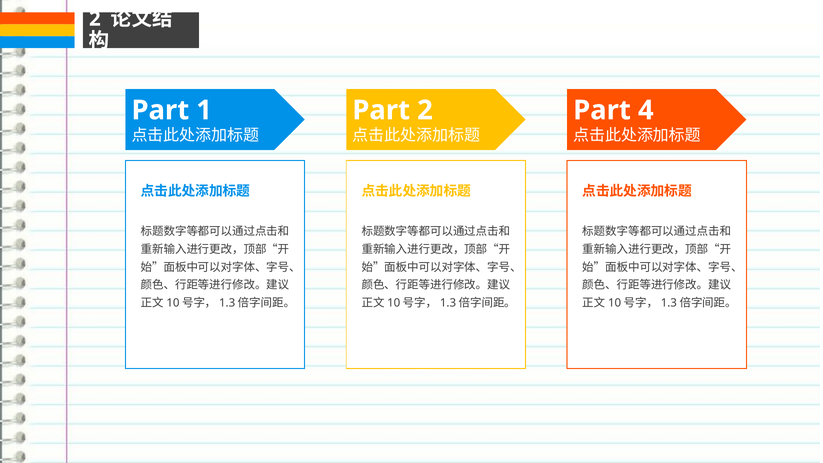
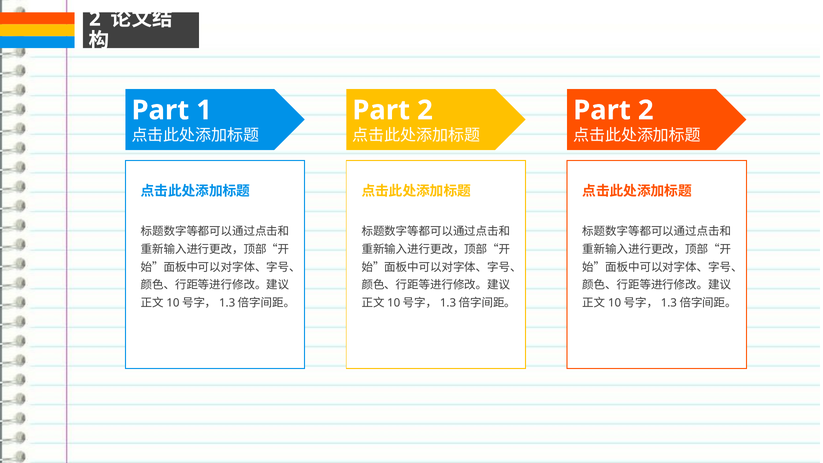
4 at (646, 110): 4 -> 2
